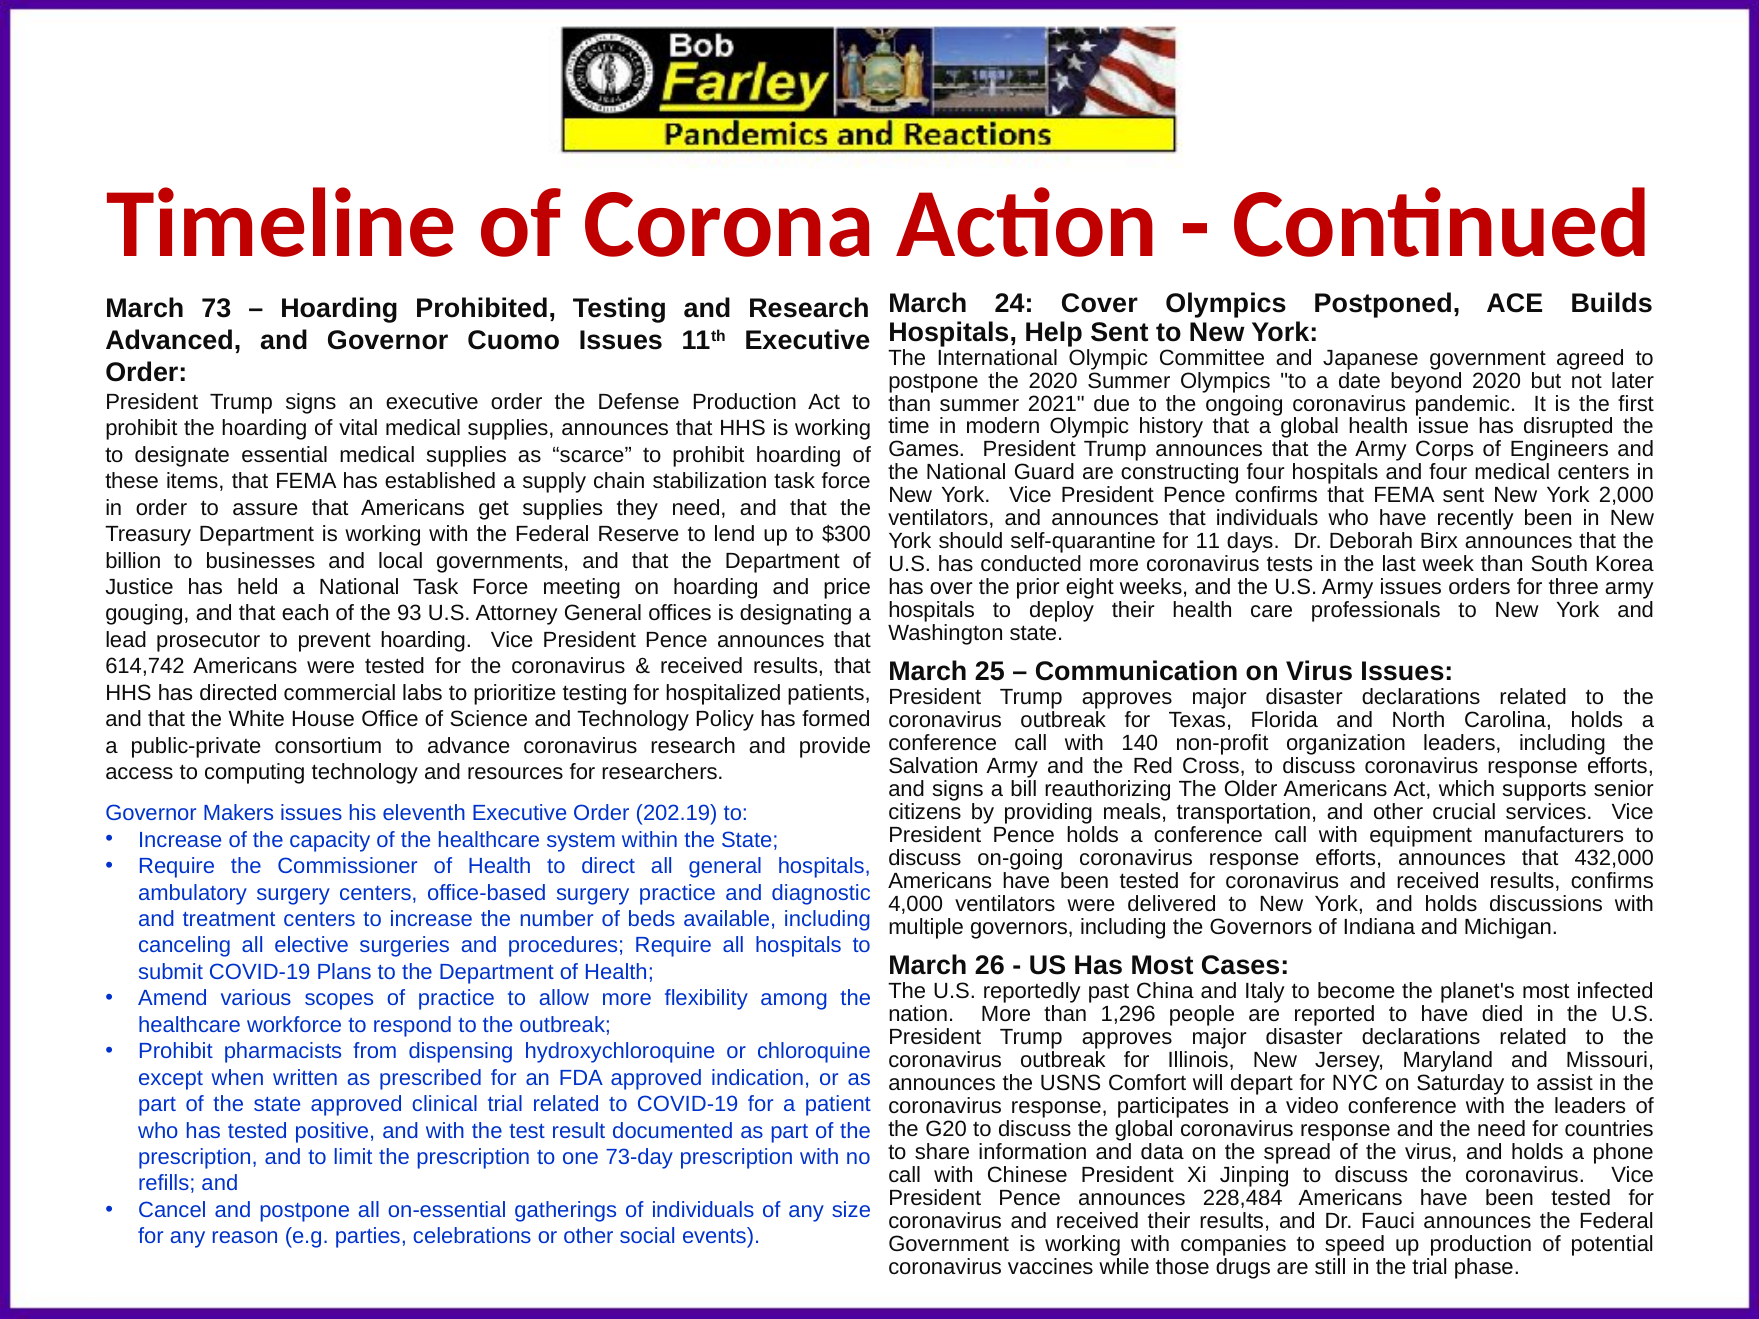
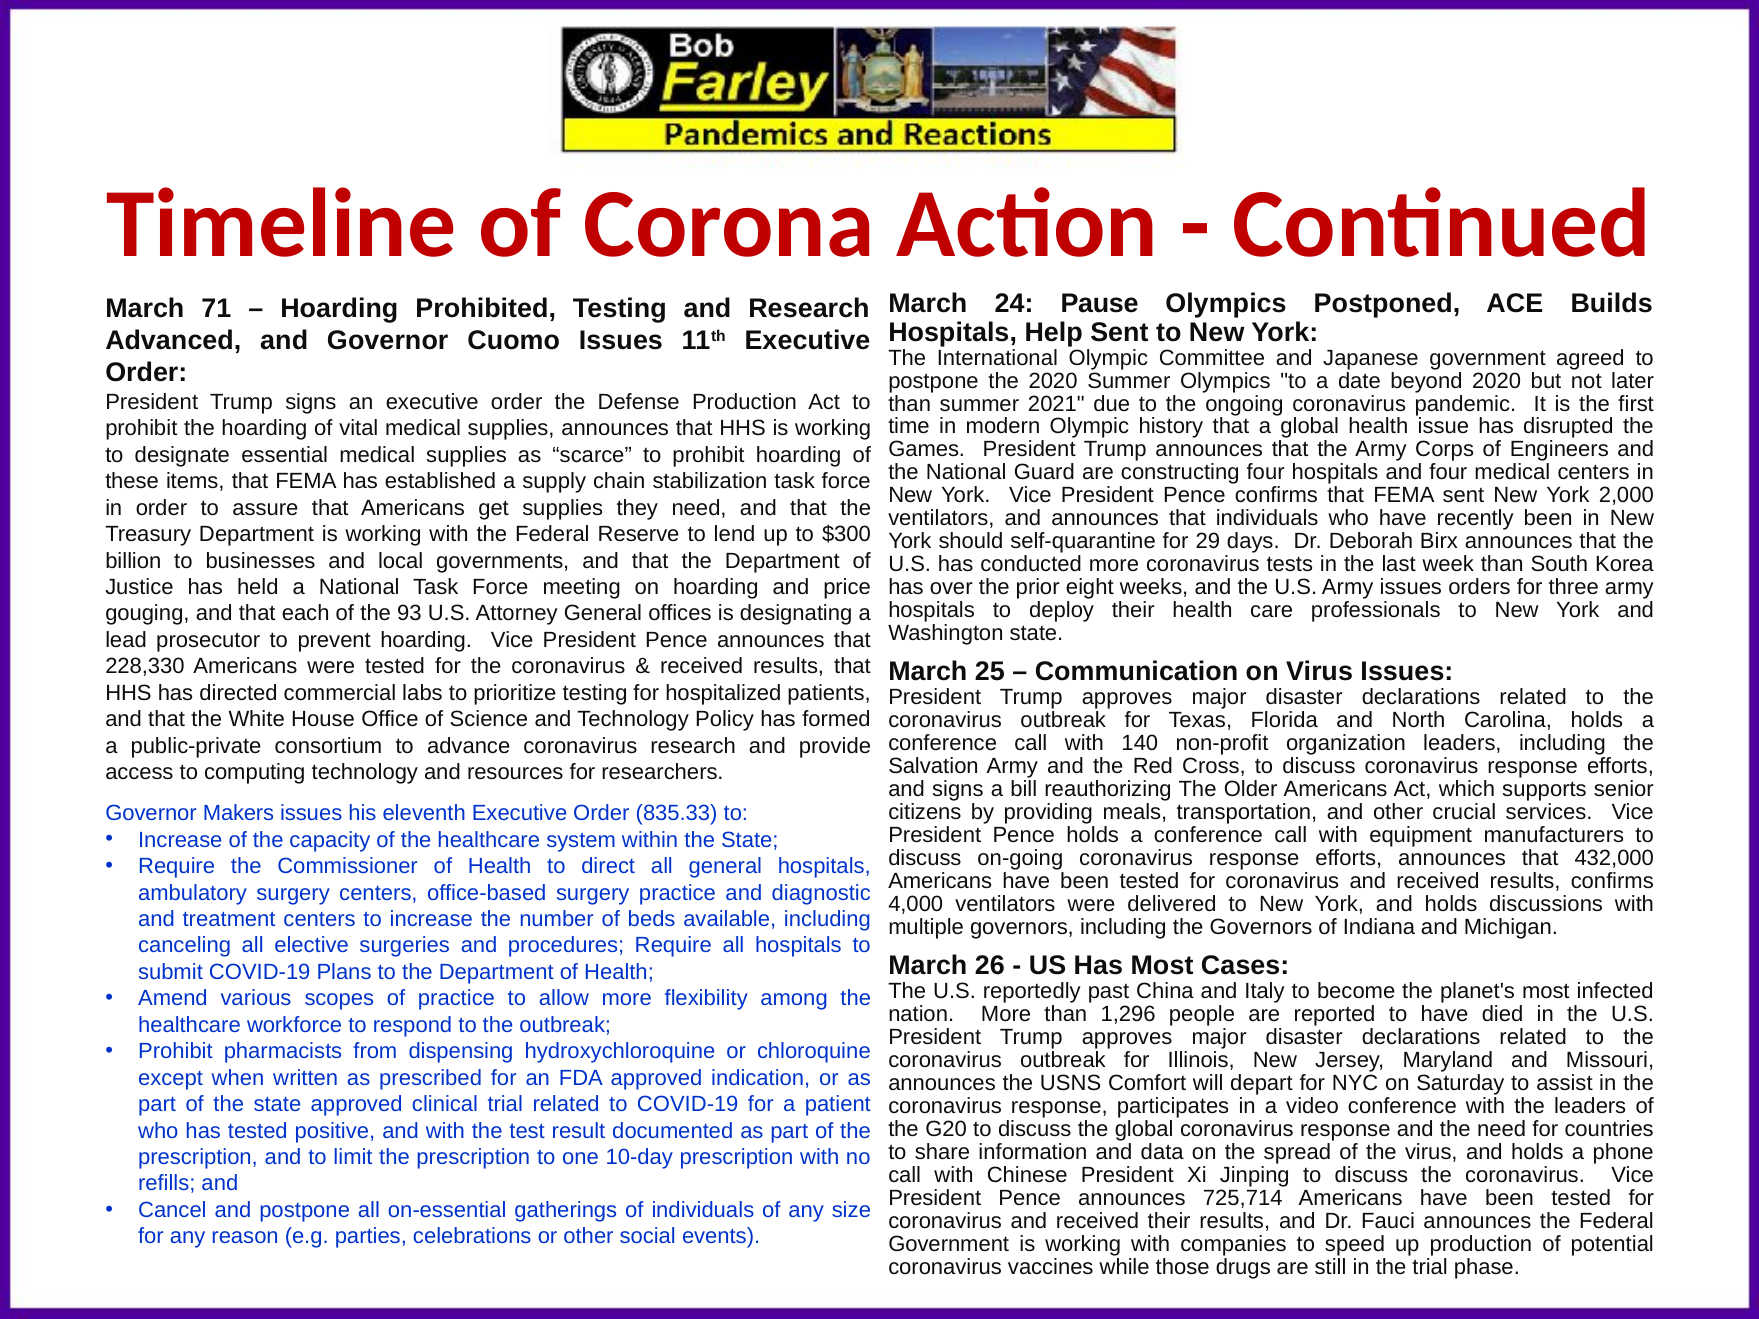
Cover: Cover -> Pause
73: 73 -> 71
11: 11 -> 29
614,742: 614,742 -> 228,330
202.19: 202.19 -> 835.33
73-day: 73-day -> 10-day
228,484: 228,484 -> 725,714
